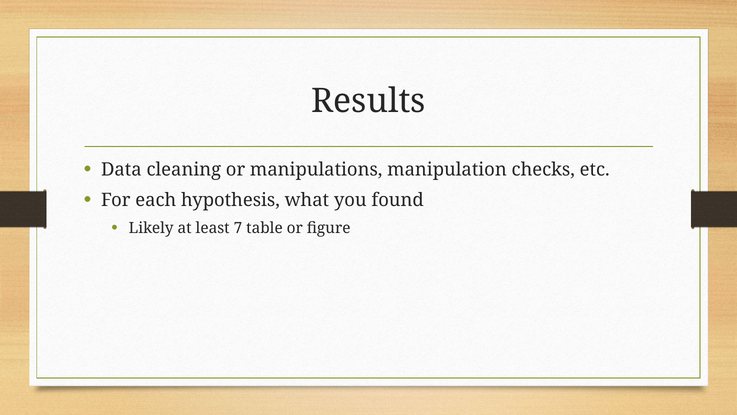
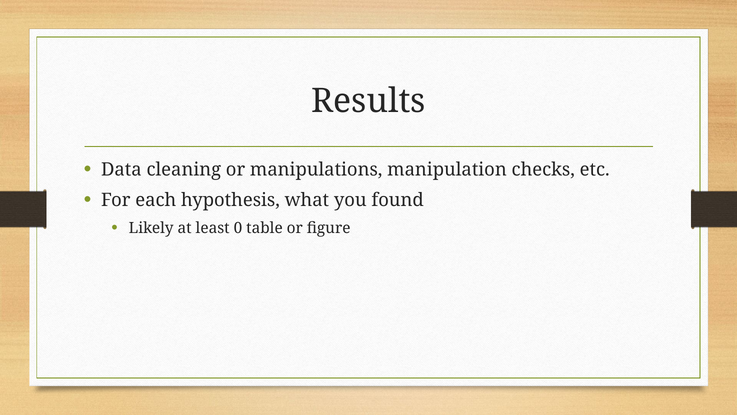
7: 7 -> 0
